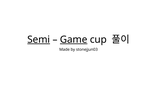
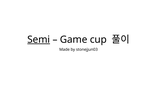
Game underline: present -> none
